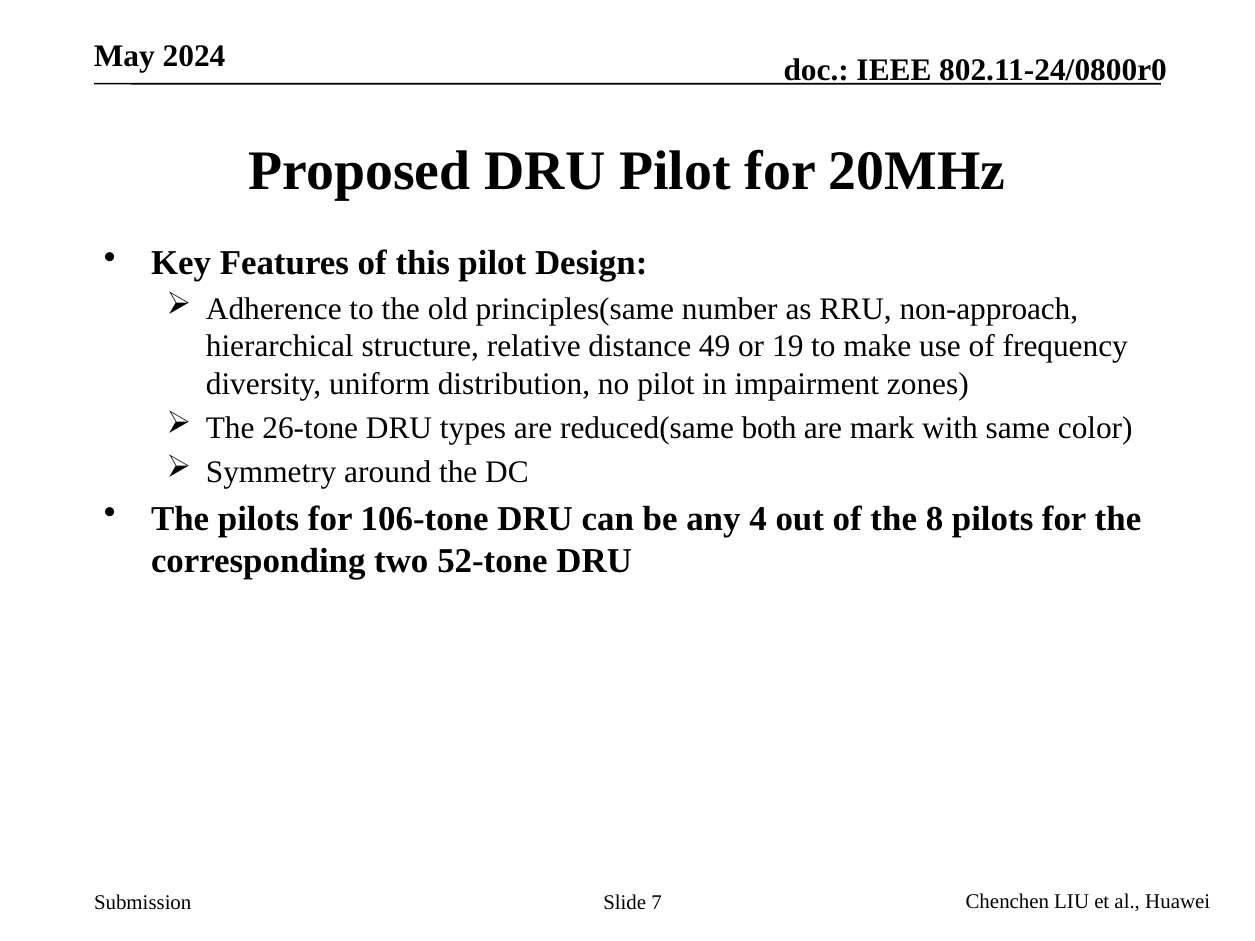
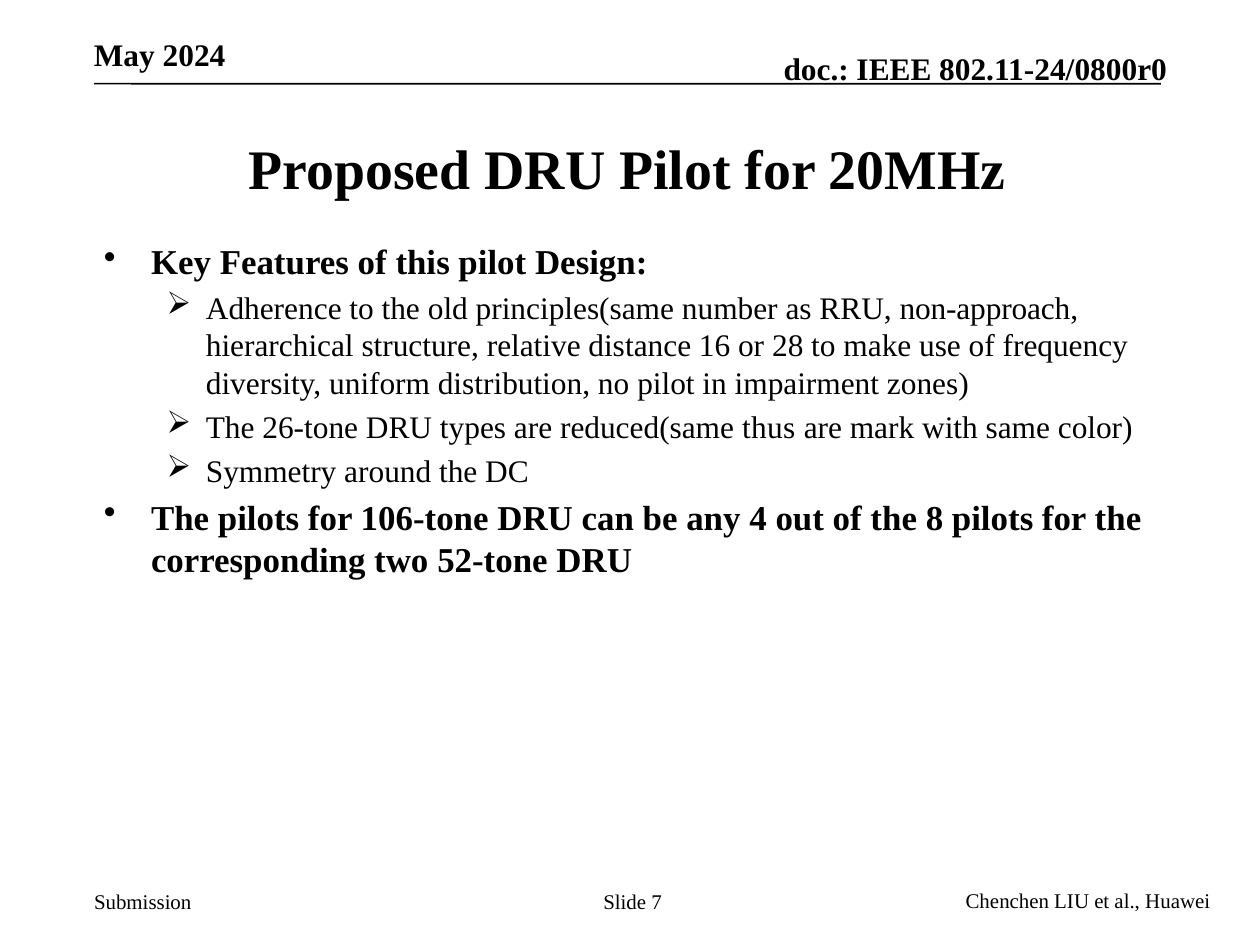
49: 49 -> 16
19: 19 -> 28
both: both -> thus
